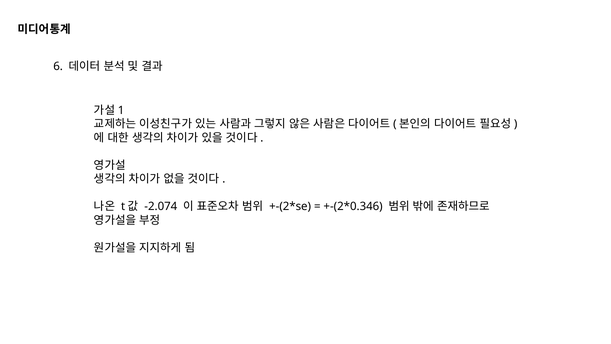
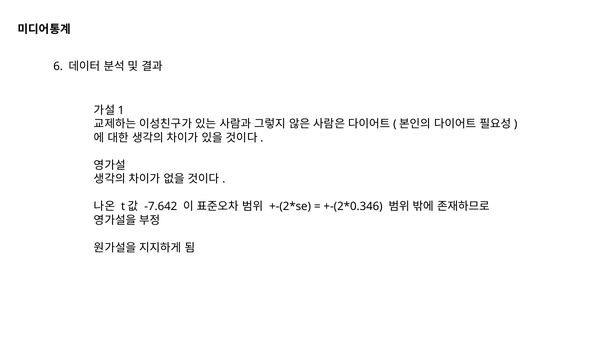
-2.074: -2.074 -> -7.642
